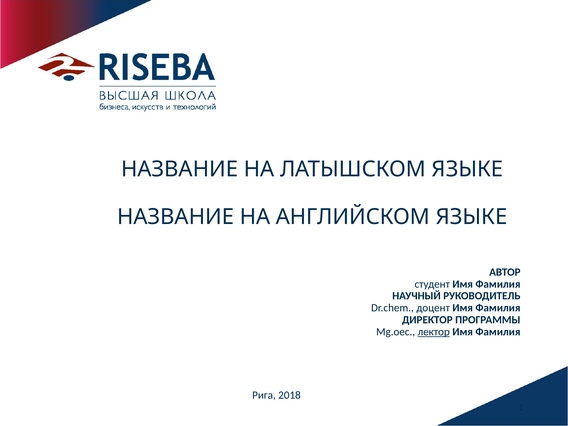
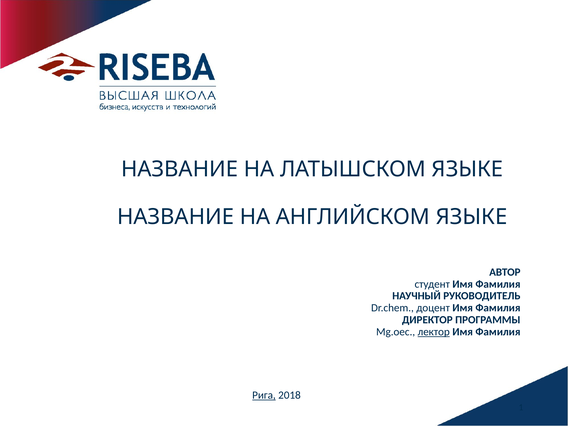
Рига underline: none -> present
